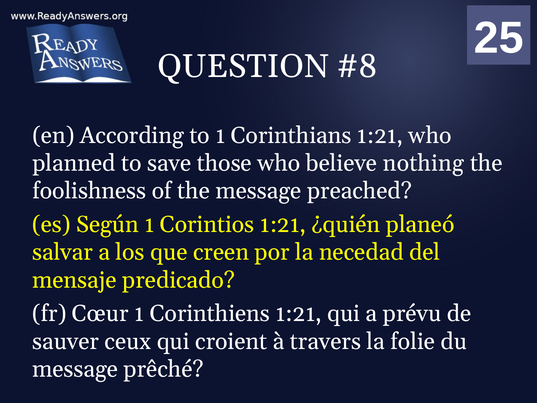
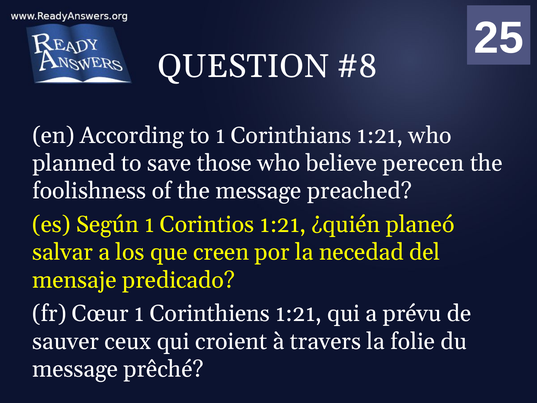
nothing: nothing -> perecen
